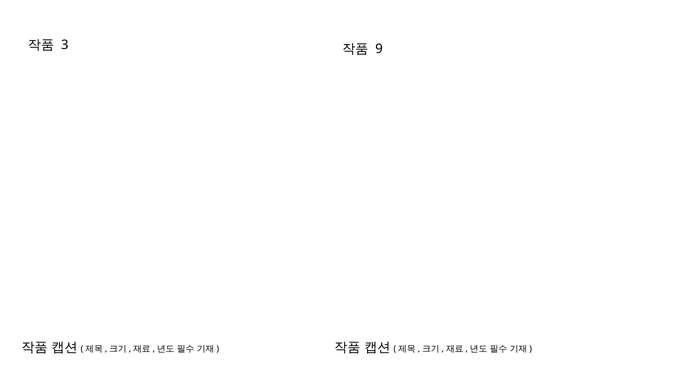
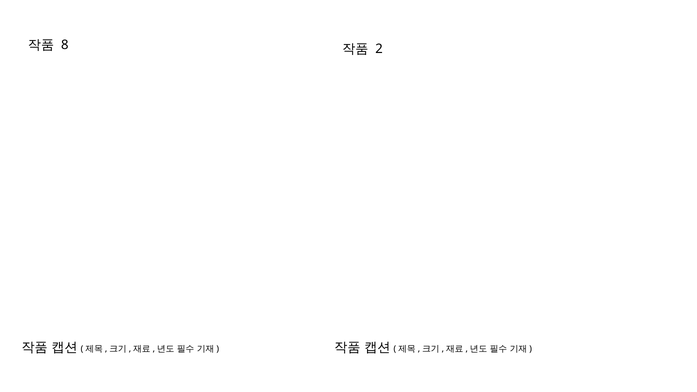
3: 3 -> 8
9: 9 -> 2
